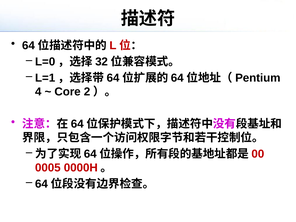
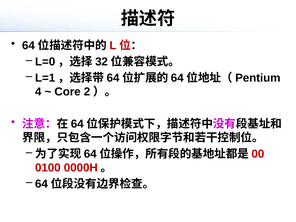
0005: 0005 -> 0100
